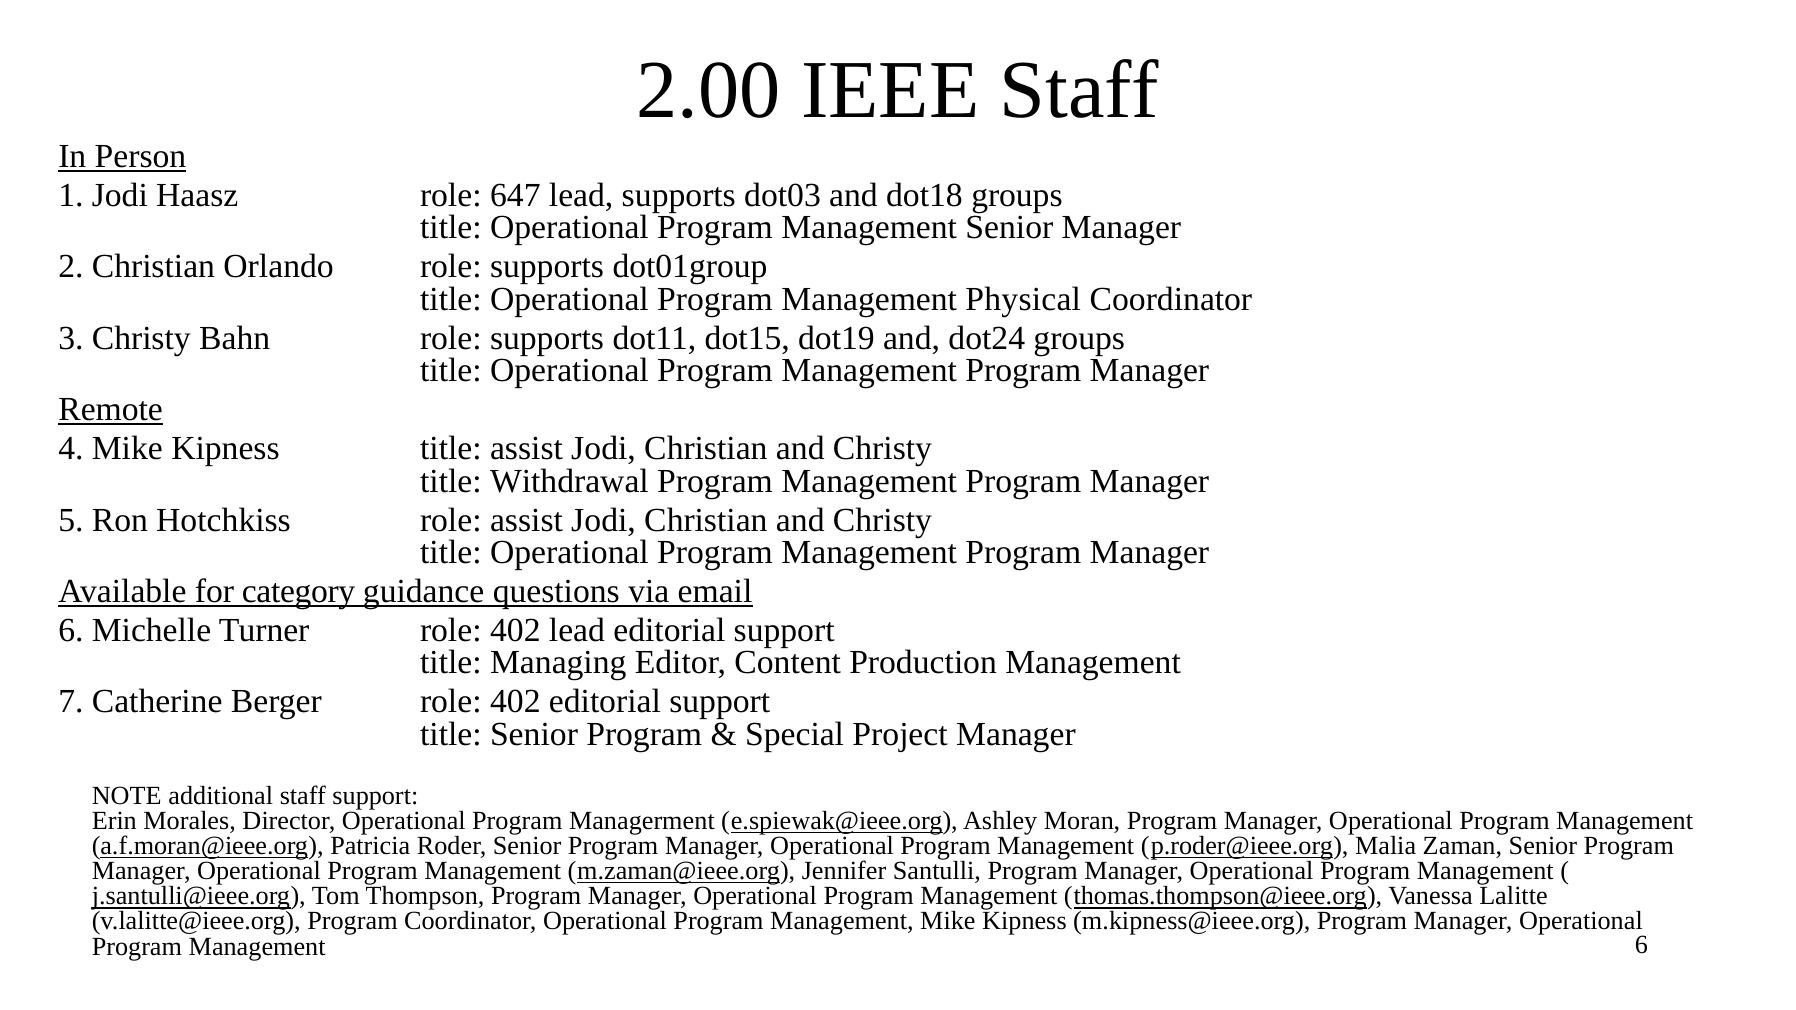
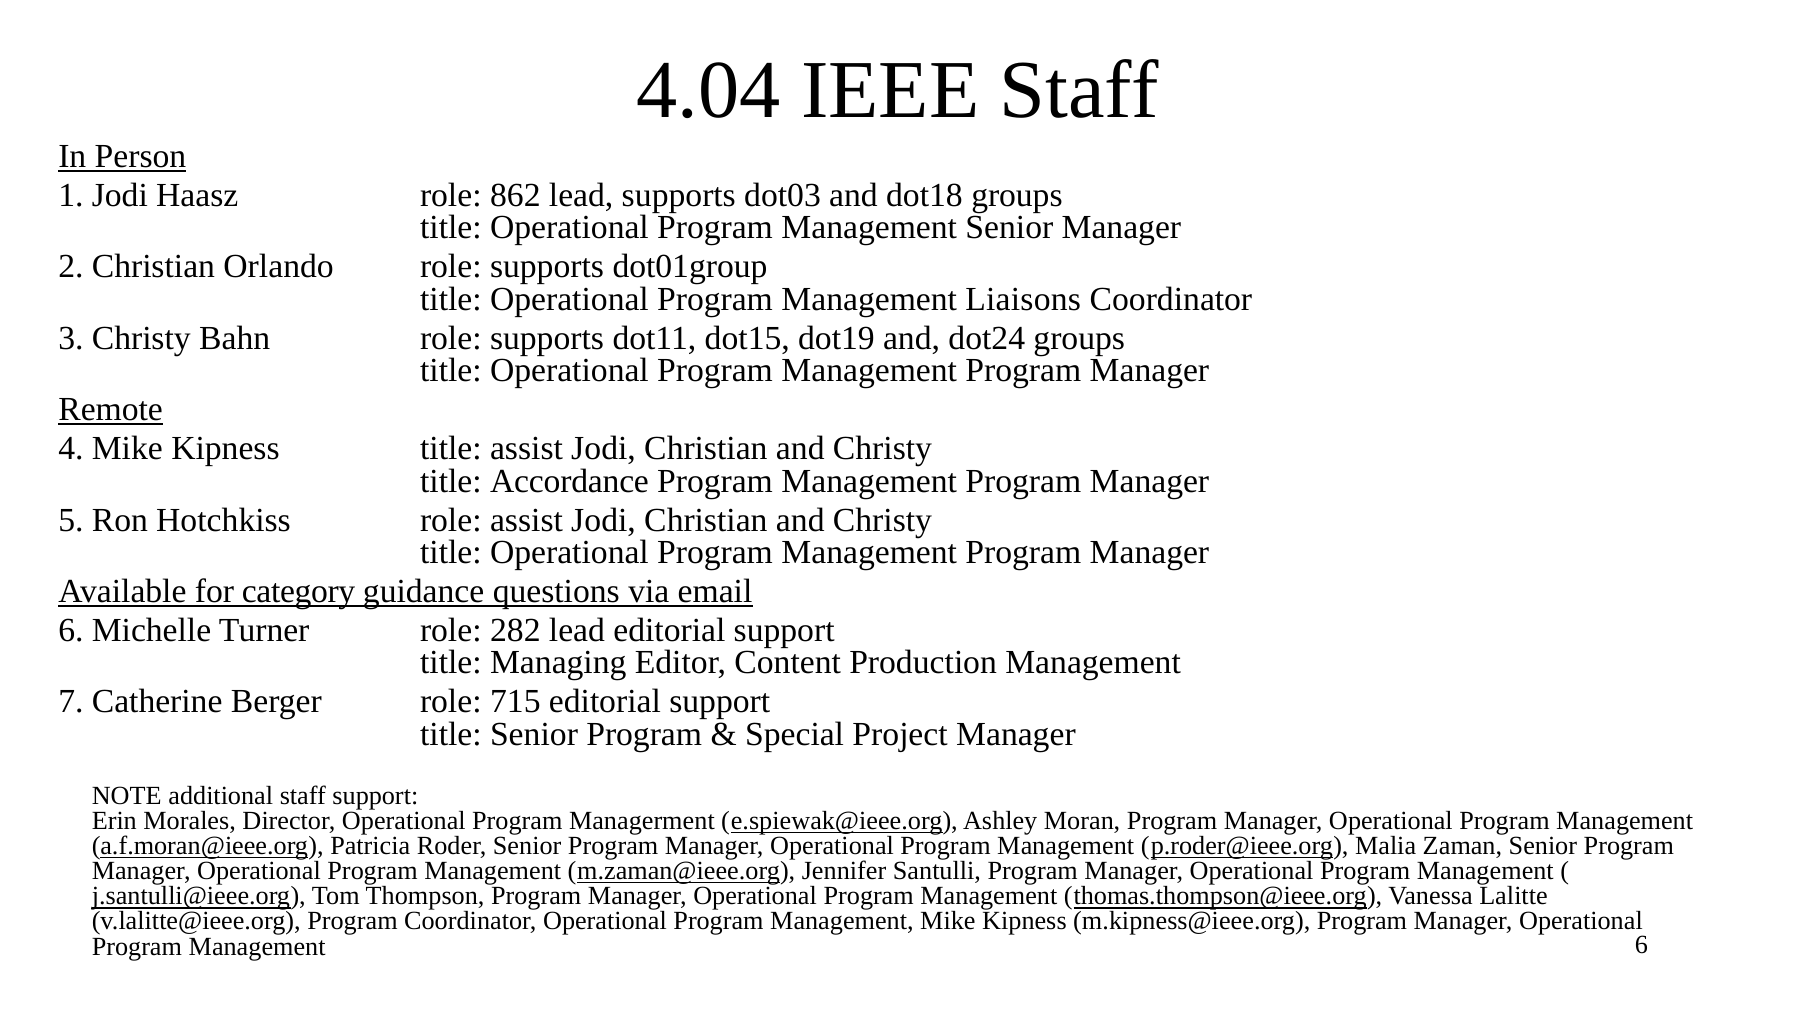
2.00: 2.00 -> 4.04
647: 647 -> 862
Physical: Physical -> Liaisons
Withdrawal: Withdrawal -> Accordance
Turner role 402: 402 -> 282
Berger role 402: 402 -> 715
